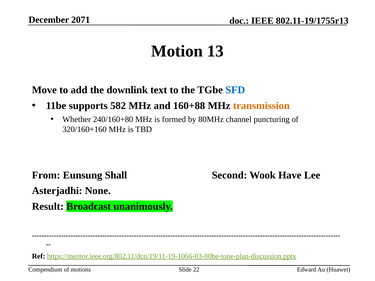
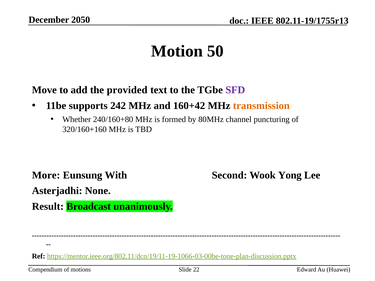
2071: 2071 -> 2050
13: 13 -> 50
downlink: downlink -> provided
SFD colour: blue -> purple
582: 582 -> 242
160+88: 160+88 -> 160+42
From: From -> More
Shall: Shall -> With
Have: Have -> Yong
